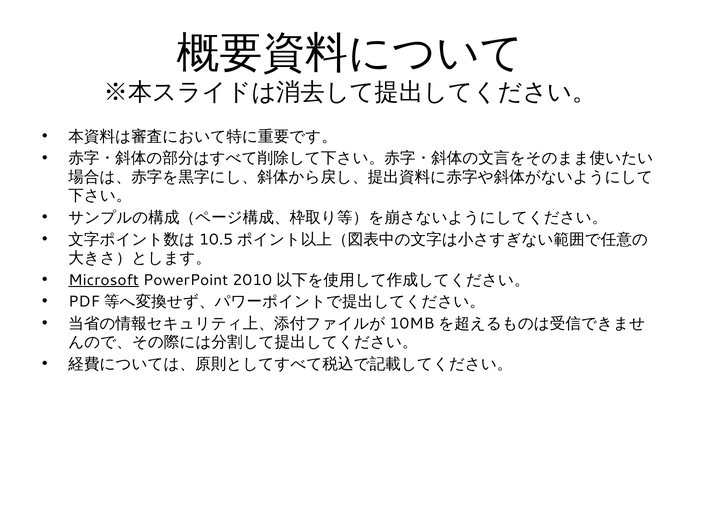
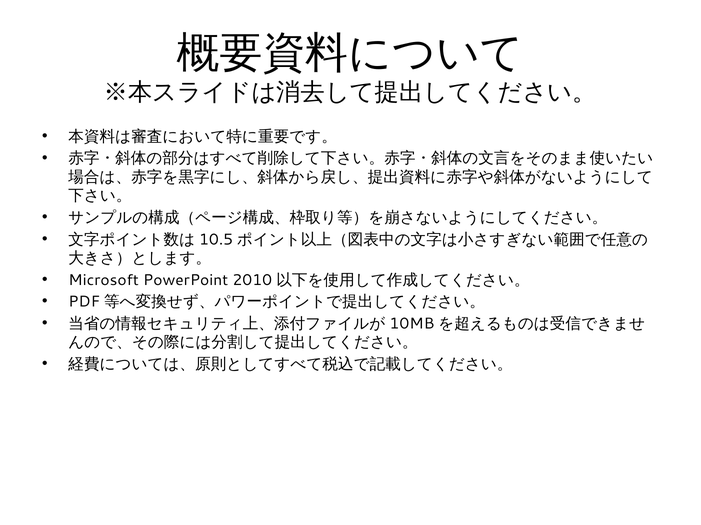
Microsoft underline: present -> none
